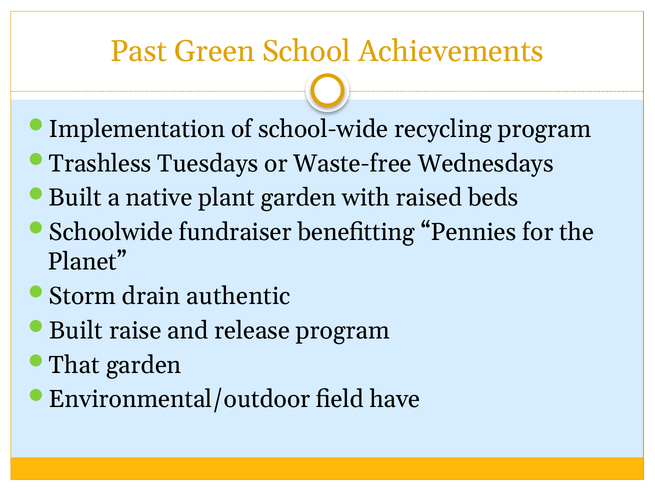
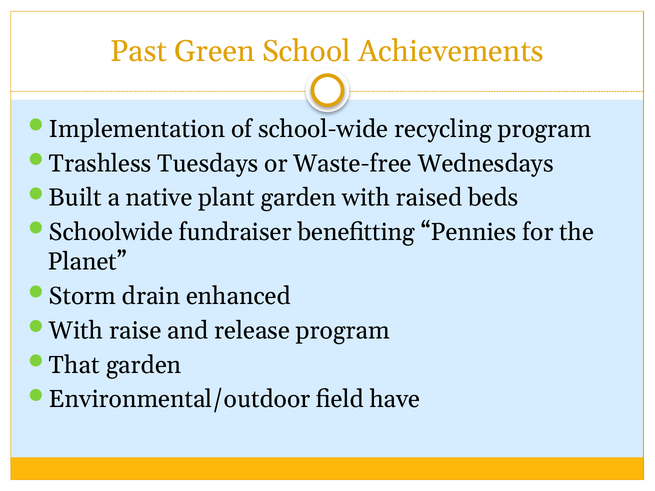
authentic: authentic -> enhanced
Built at (76, 331): Built -> With
